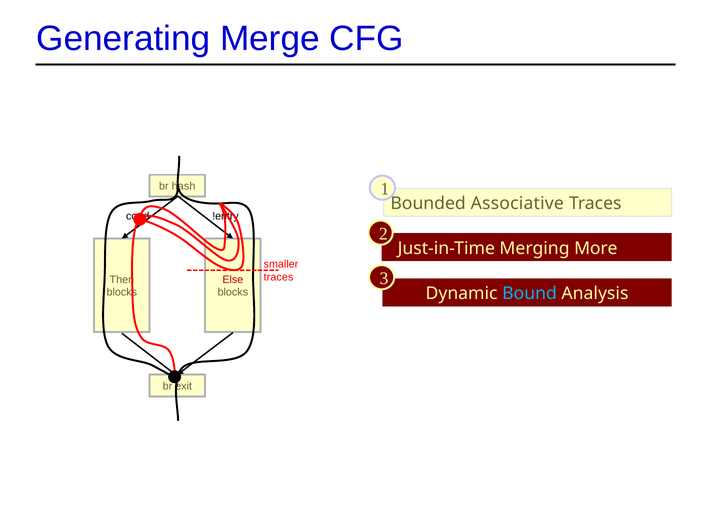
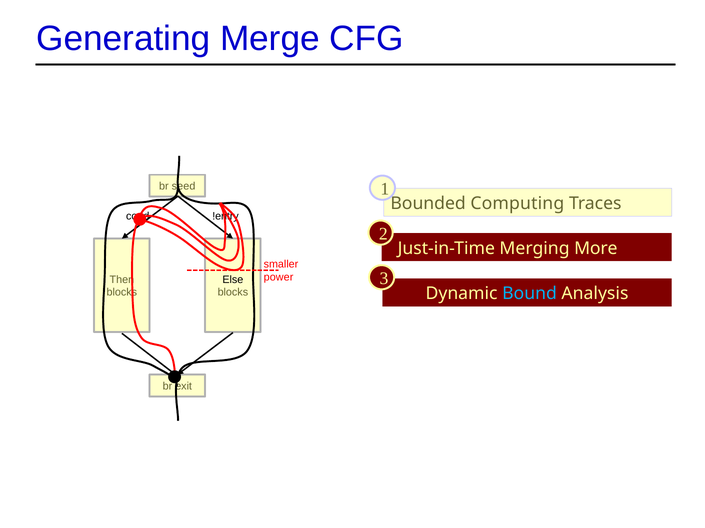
hash: hash -> seed
Associative: Associative -> Computing
traces at (279, 278): traces -> power
Else colour: red -> black
